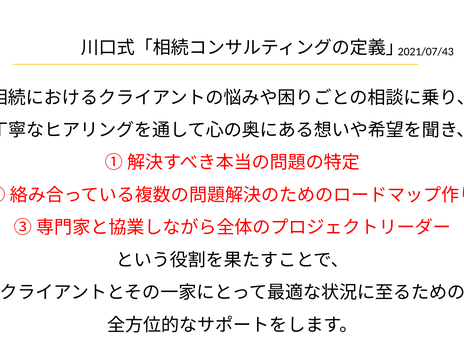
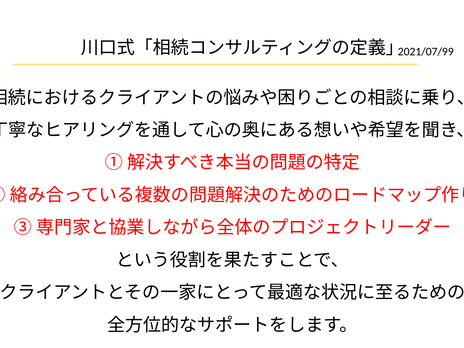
2021/07/43: 2021/07/43 -> 2021/07/99
